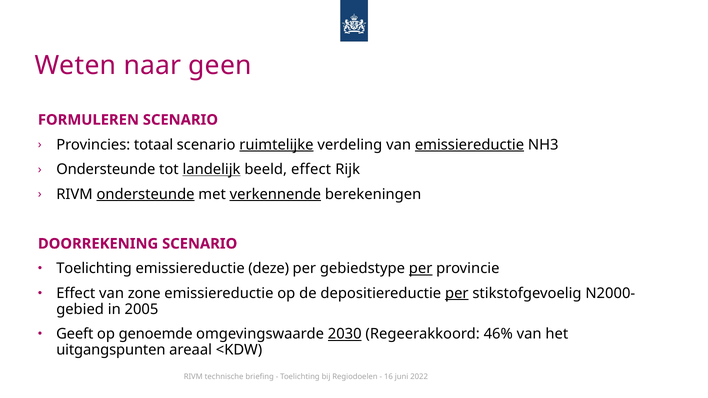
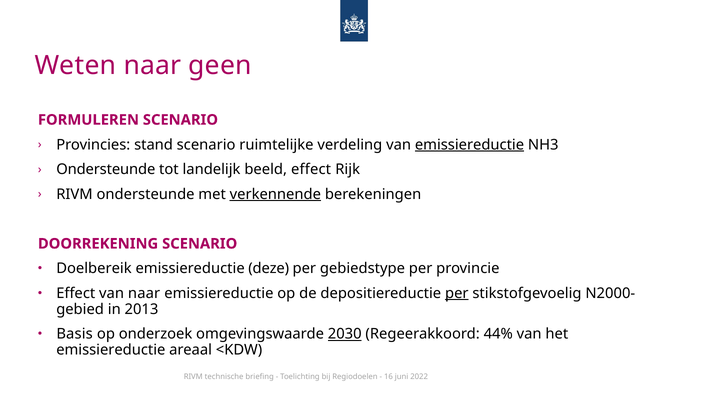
totaal: totaal -> stand
ruimtelijke underline: present -> none
landelijk underline: present -> none
ondersteunde at (146, 194) underline: present -> none
Toelichting at (94, 269): Toelichting -> Doelbereik
per at (421, 269) underline: present -> none
van zone: zone -> naar
2005: 2005 -> 2013
Geeft: Geeft -> Basis
genoemde: genoemde -> onderzoek
46%: 46% -> 44%
uitgangspunten at (111, 350): uitgangspunten -> emissiereductie
